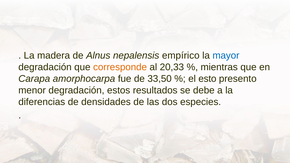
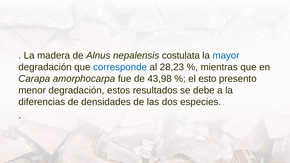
empírico: empírico -> costulata
corresponde colour: orange -> blue
20,33: 20,33 -> 28,23
33,50: 33,50 -> 43,98
